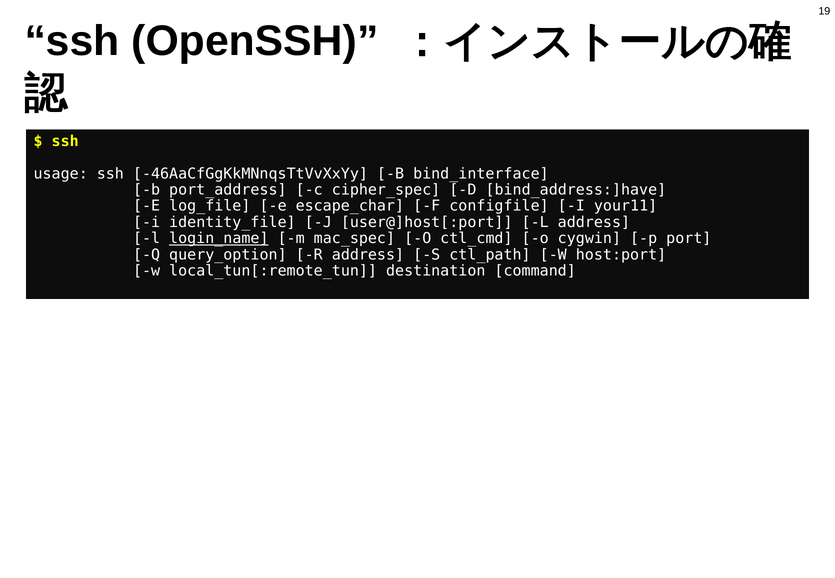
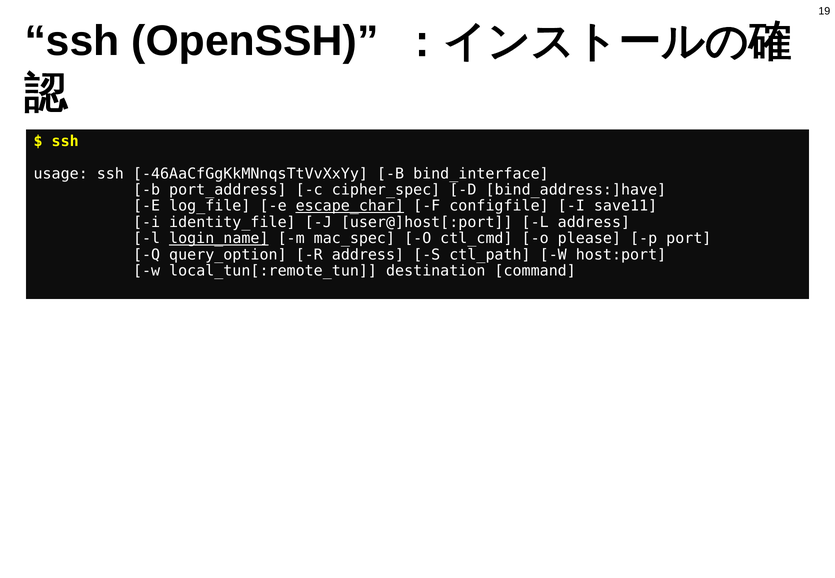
escape_char underline: none -> present
your11: your11 -> save11
cygwin: cygwin -> please
